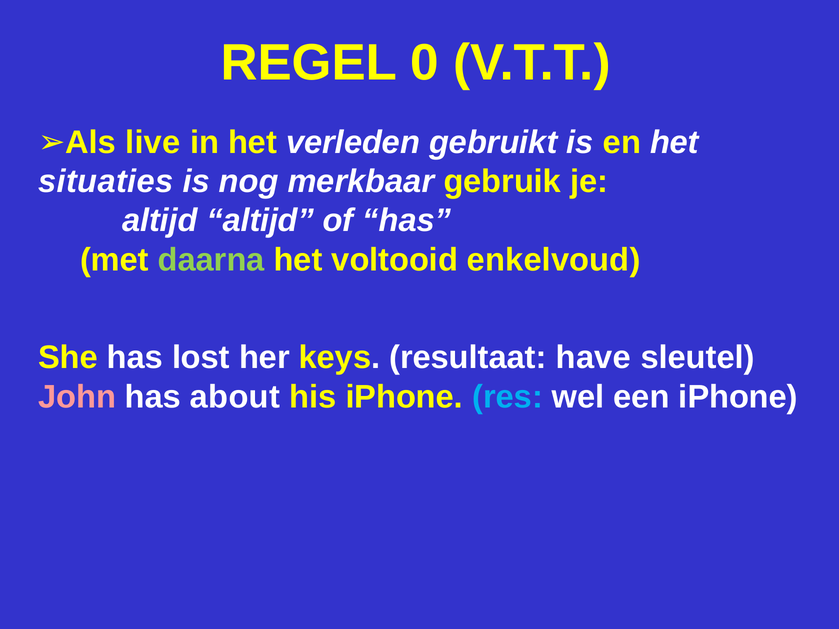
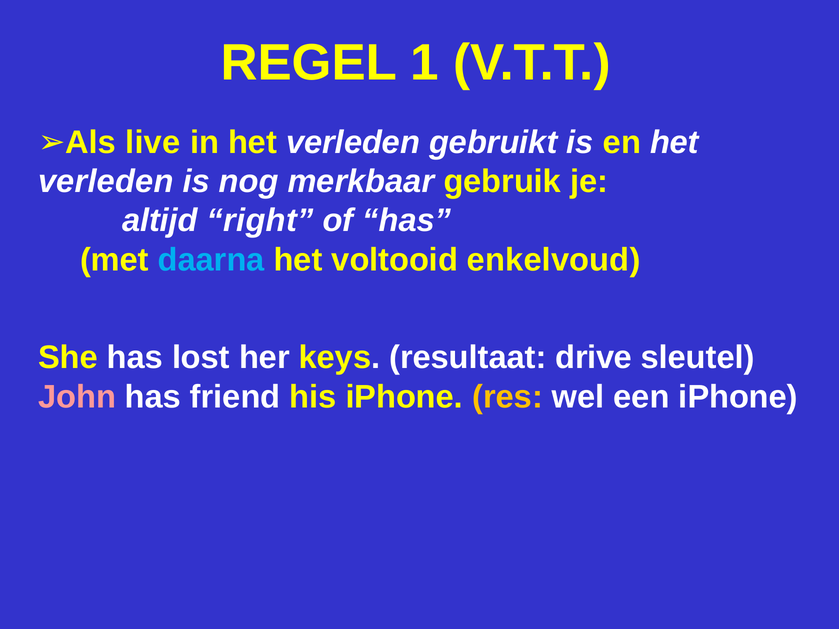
0: 0 -> 1
situaties at (106, 182): situaties -> verleden
altijd altijd: altijd -> right
daarna colour: light green -> light blue
have: have -> drive
about: about -> friend
res colour: light blue -> yellow
